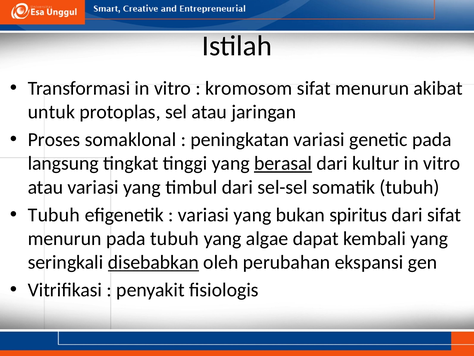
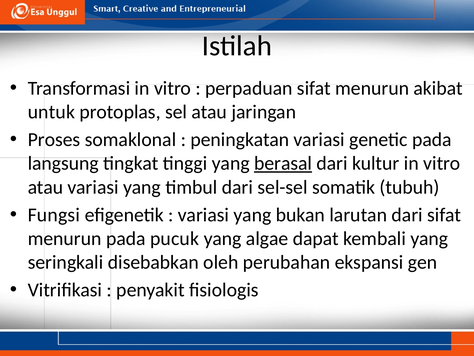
kromosom: kromosom -> perpaduan
Tubuh at (54, 215): Tubuh -> Fungsi
spiritus: spiritus -> larutan
pada tubuh: tubuh -> pucuk
disebabkan underline: present -> none
